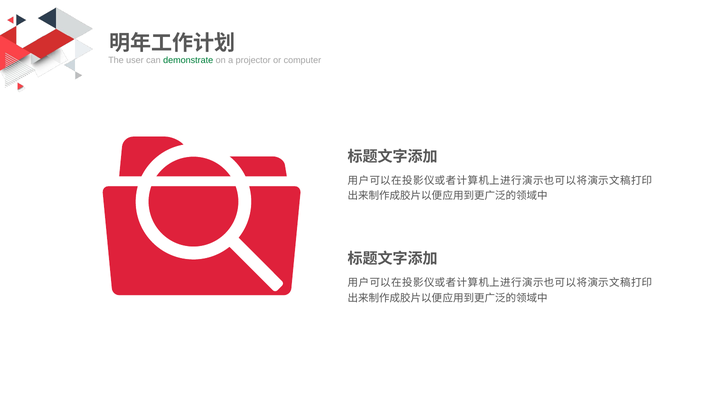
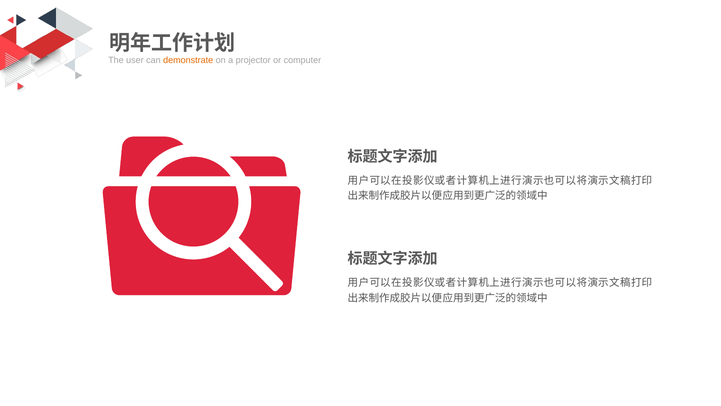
demonstrate colour: green -> orange
